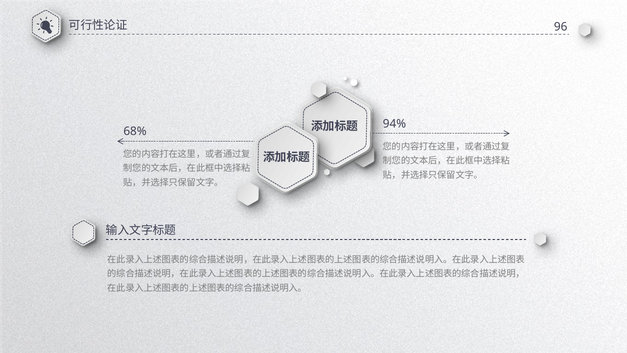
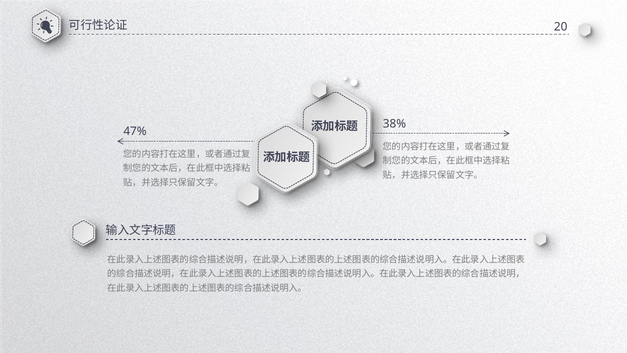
96: 96 -> 20
94%: 94% -> 38%
68%: 68% -> 47%
